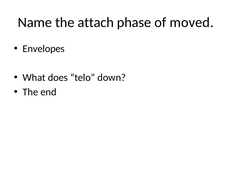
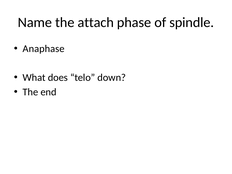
moved: moved -> spindle
Envelopes: Envelopes -> Anaphase
